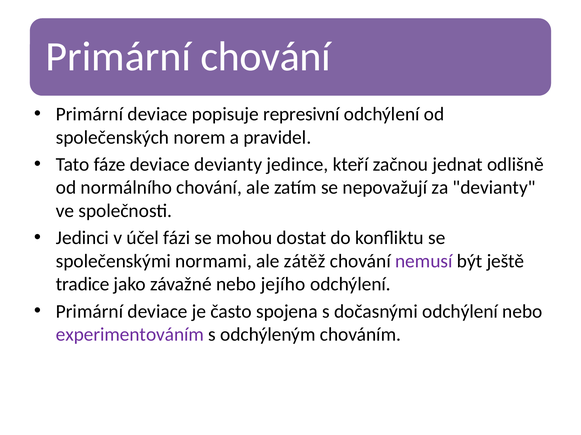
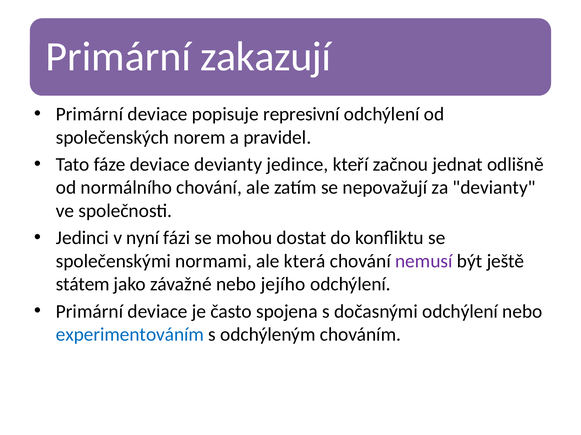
Primární chování: chování -> zakazují
účel: účel -> nyní
zátěž: zátěž -> která
tradice: tradice -> státem
experimentováním colour: purple -> blue
